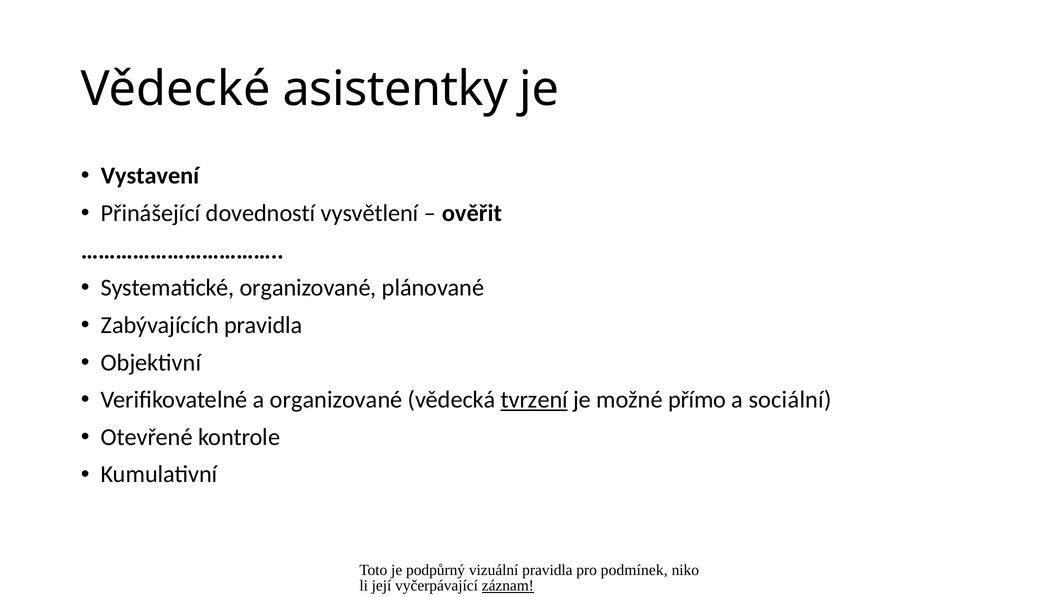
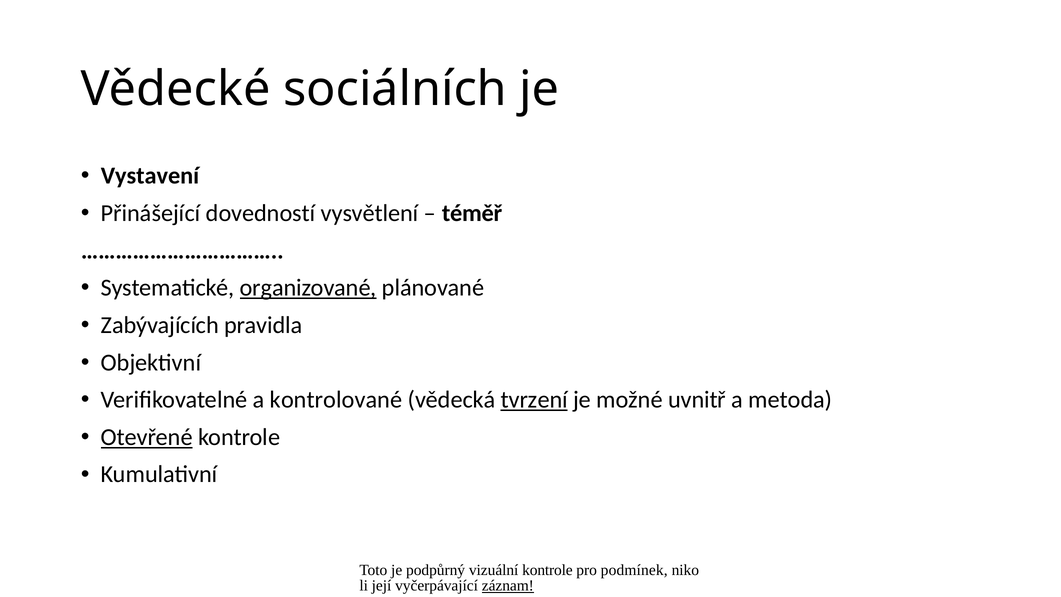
asistentky: asistentky -> sociálních
ověřit: ověřit -> téměř
organizované at (308, 288) underline: none -> present
a organizované: organizované -> kontrolované
přímo: přímo -> uvnitř
sociální: sociální -> metoda
Otevřené underline: none -> present
vizuální pravidla: pravidla -> kontrole
